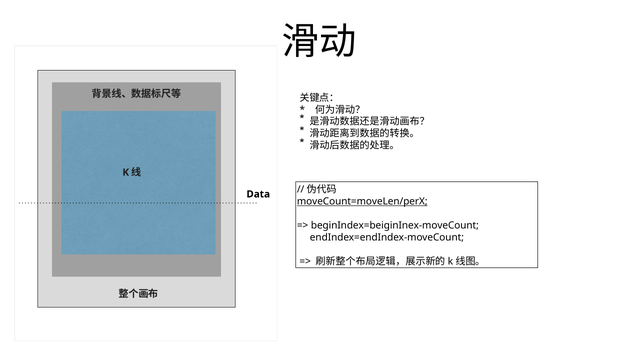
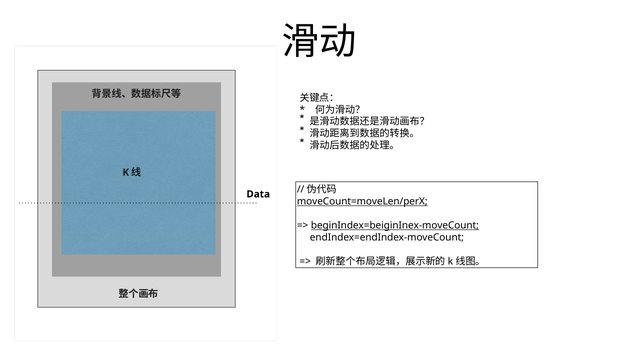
beginIndex=beiginInex-moveCount underline: none -> present
